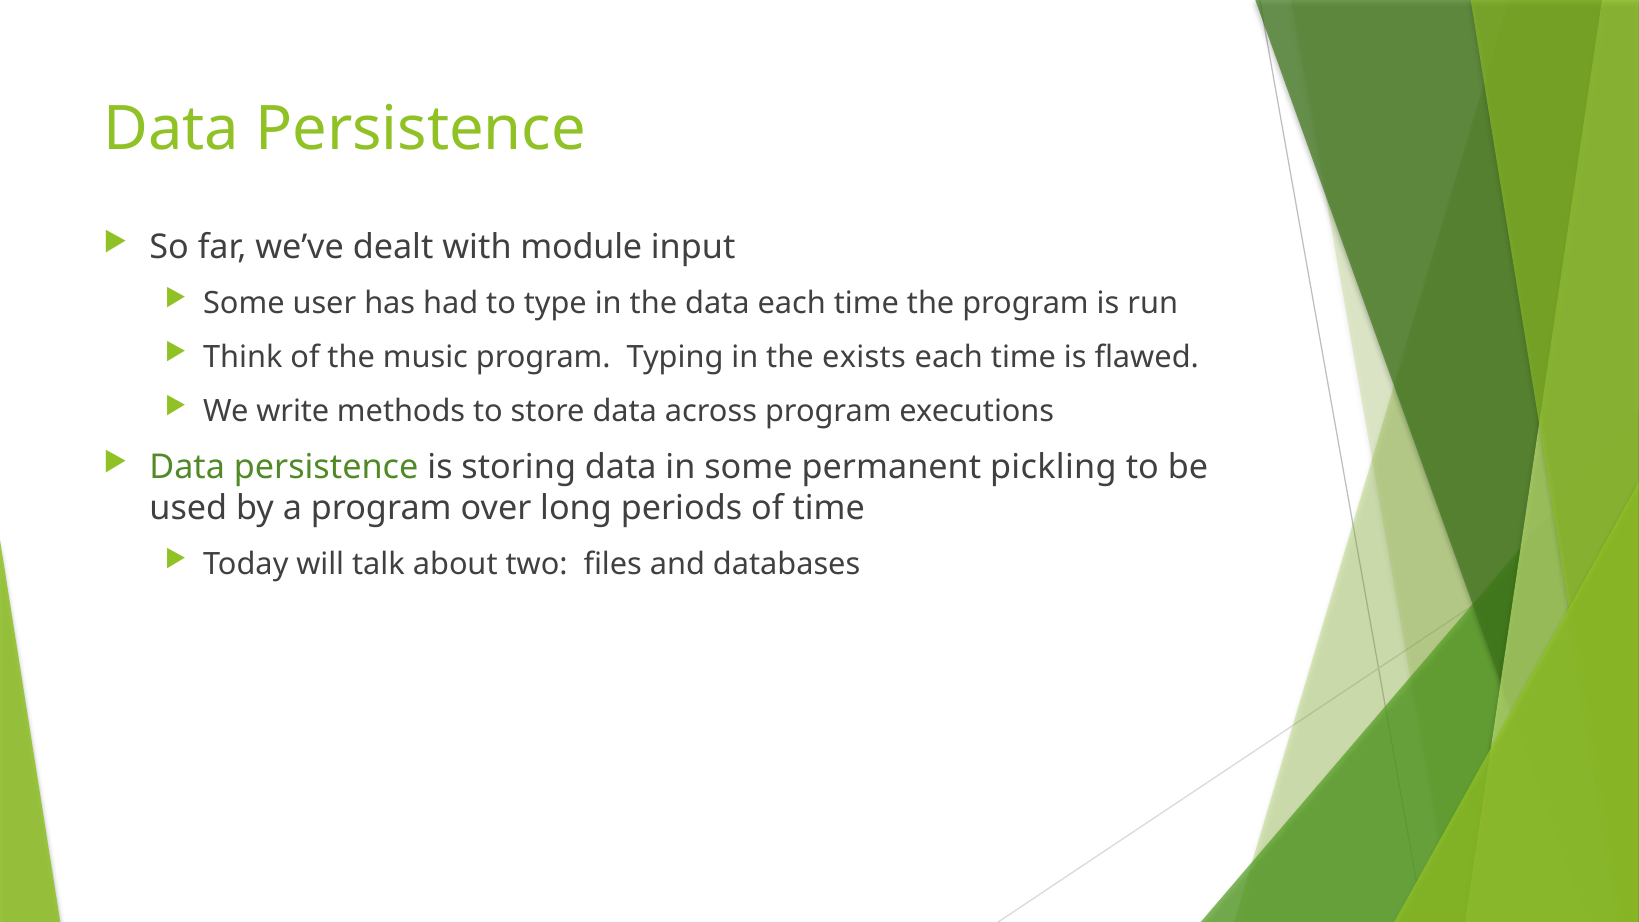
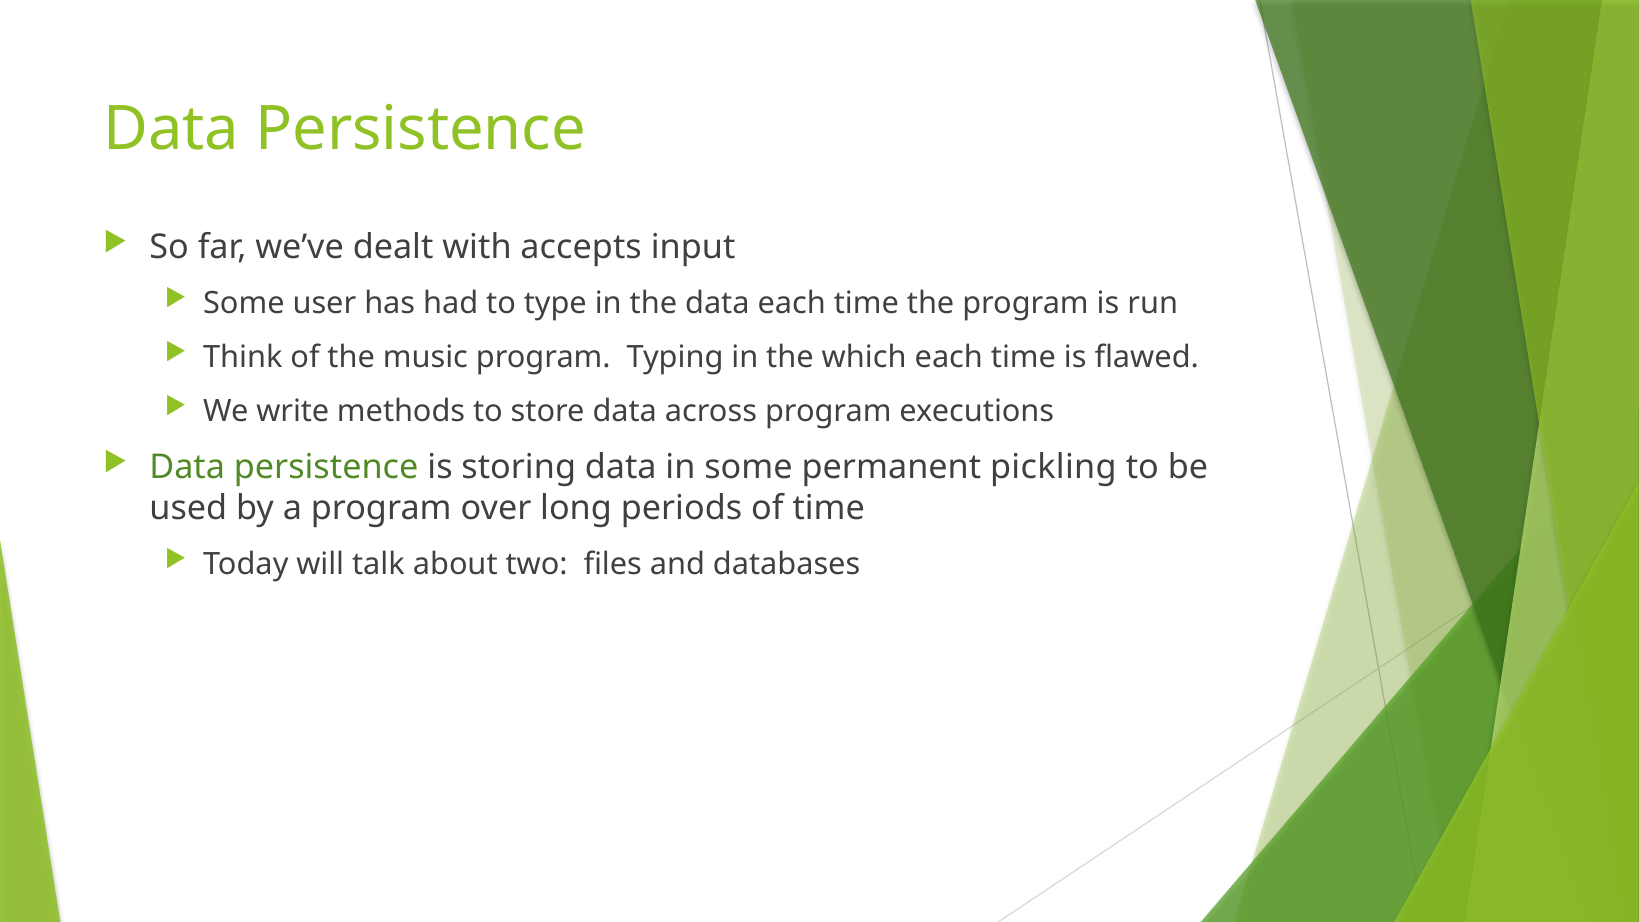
module: module -> accepts
exists: exists -> which
